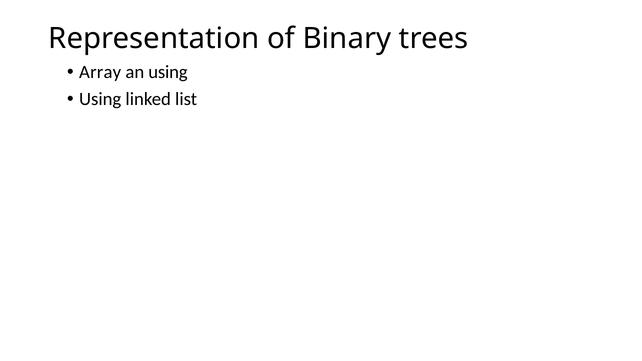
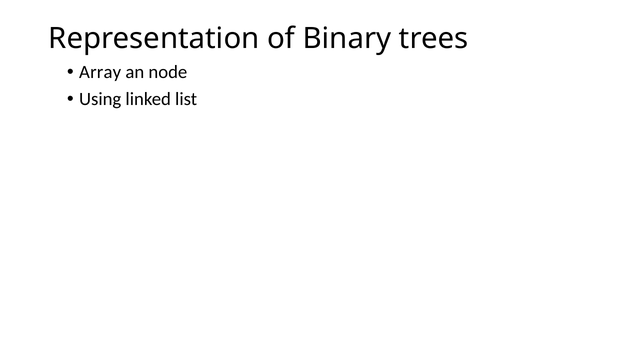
an using: using -> node
